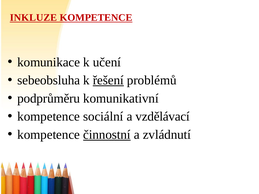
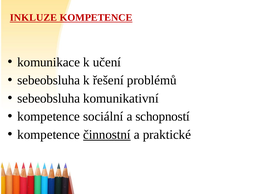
řešení underline: present -> none
podprůměru at (49, 98): podprůměru -> sebeobsluha
vzdělávací: vzdělávací -> schopností
zvládnutí: zvládnutí -> praktické
